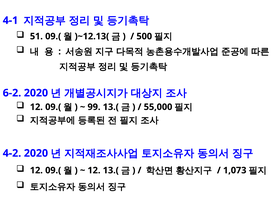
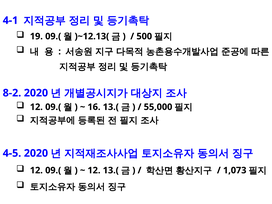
51: 51 -> 19
6-2: 6-2 -> 8-2
99: 99 -> 16
4-2: 4-2 -> 4-5
